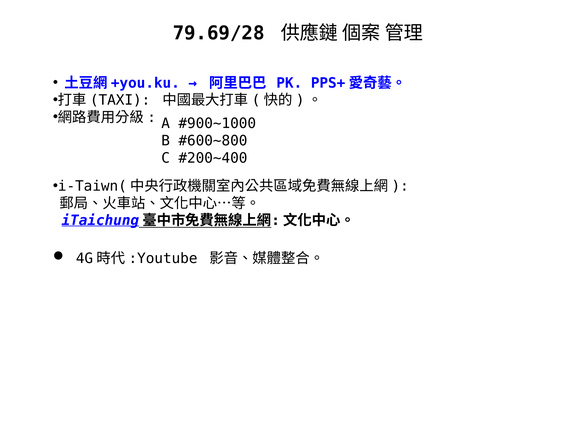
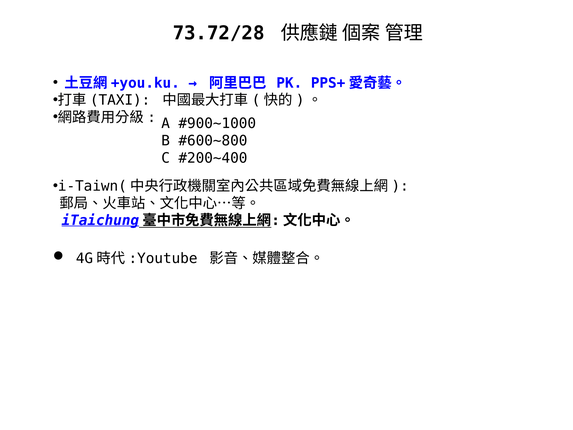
79.69/28: 79.69/28 -> 73.72/28
